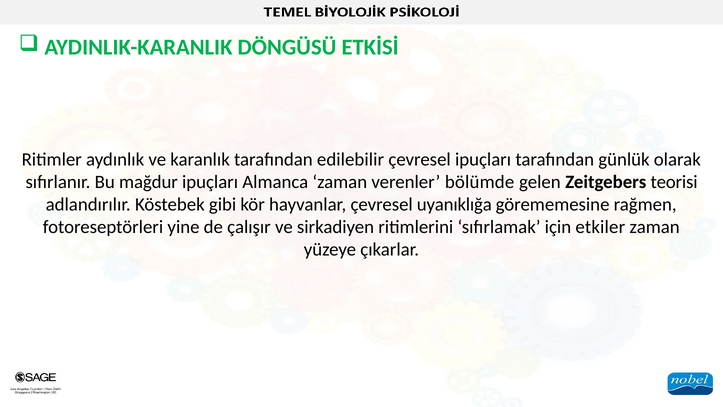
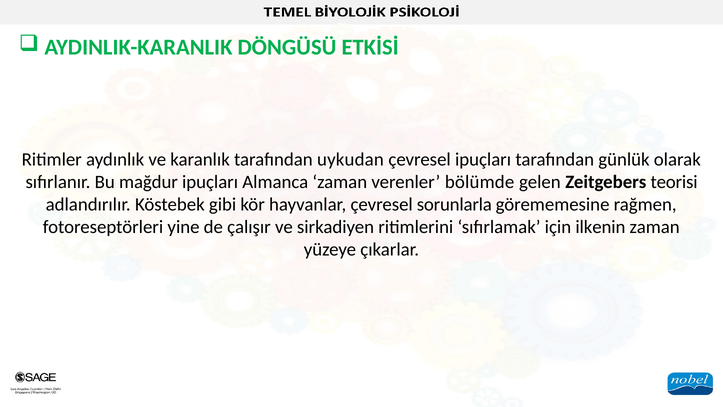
edilebilir: edilebilir -> uykudan
uyanıklığa: uyanıklığa -> sorunlarla
etkiler: etkiler -> ilkenin
